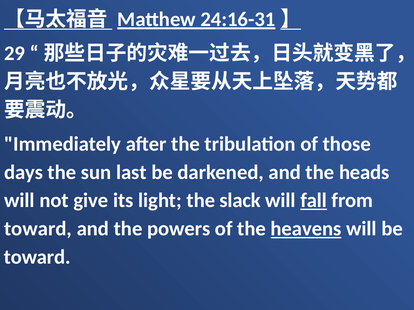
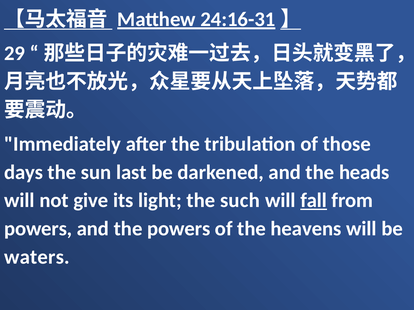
slack: slack -> such
toward at (38, 229): toward -> powers
heavens underline: present -> none
toward at (37, 257): toward -> waters
